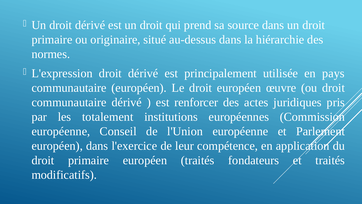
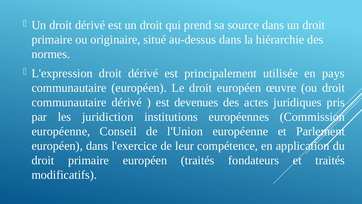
renforcer: renforcer -> devenues
totalement: totalement -> juridiction
